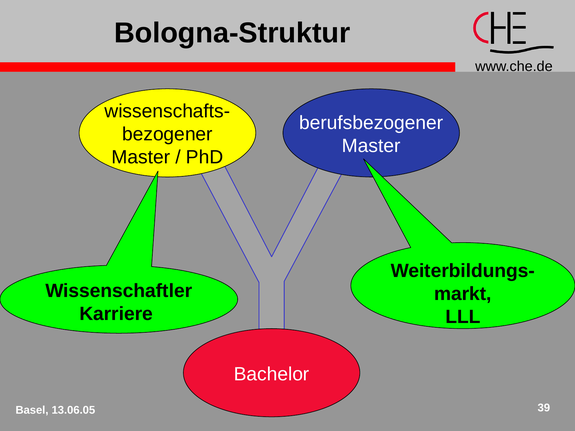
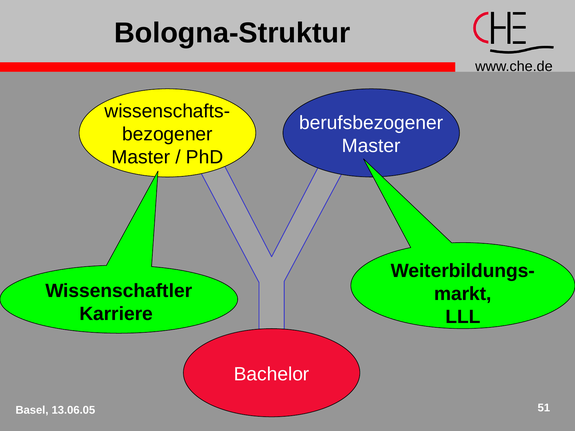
39: 39 -> 51
